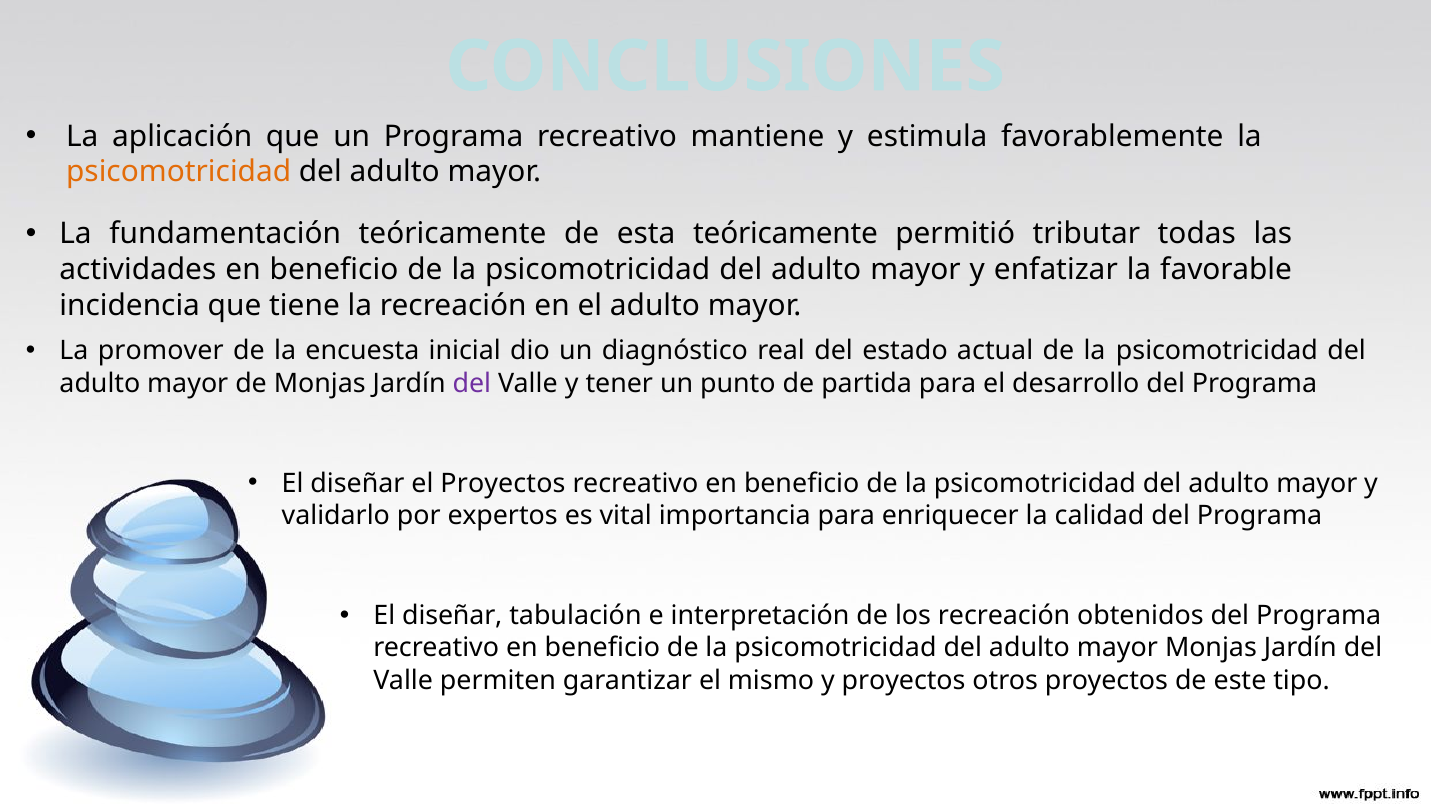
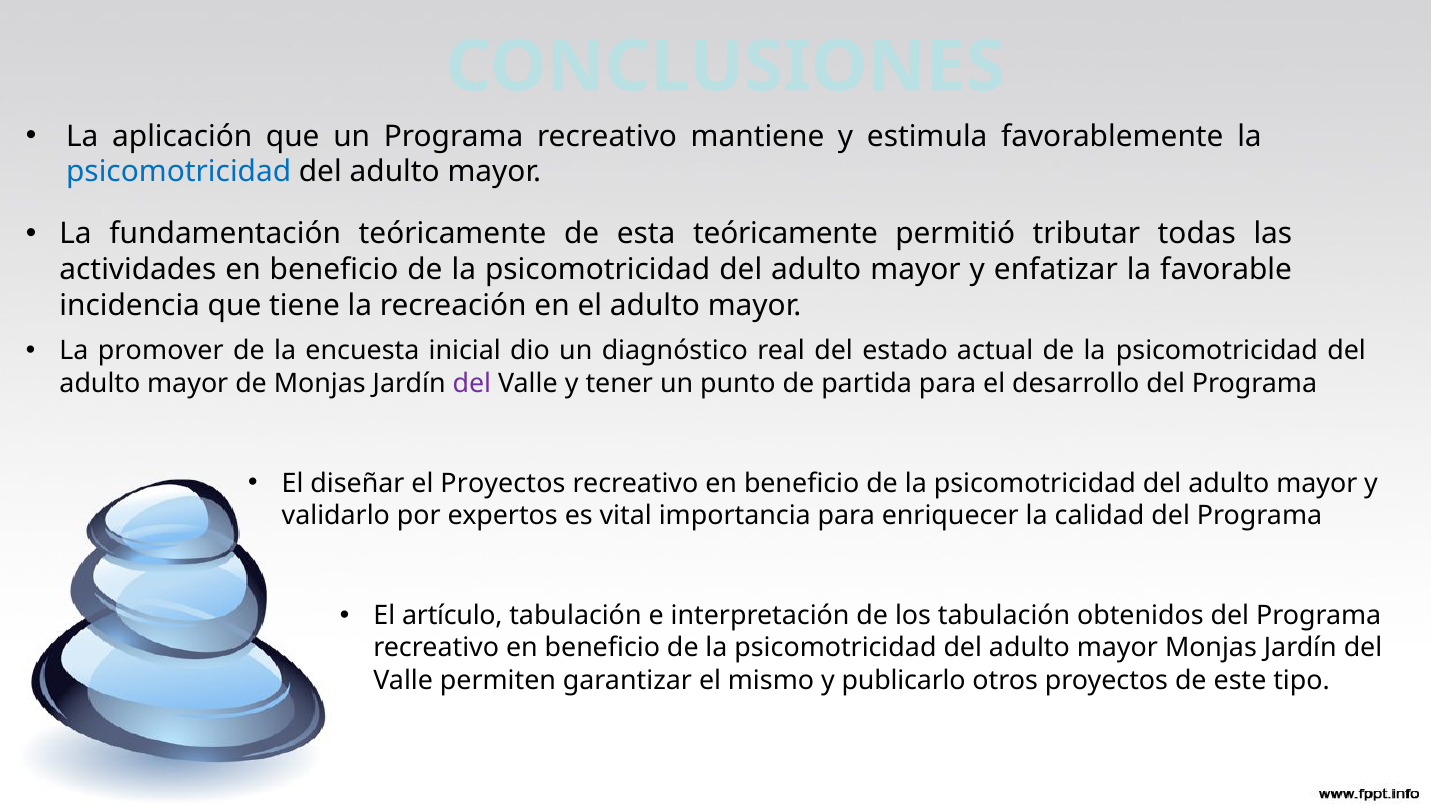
psicomotricidad at (179, 172) colour: orange -> blue
diseñar at (452, 616): diseñar -> artículo
los recreación: recreación -> tabulación
y proyectos: proyectos -> publicarlo
